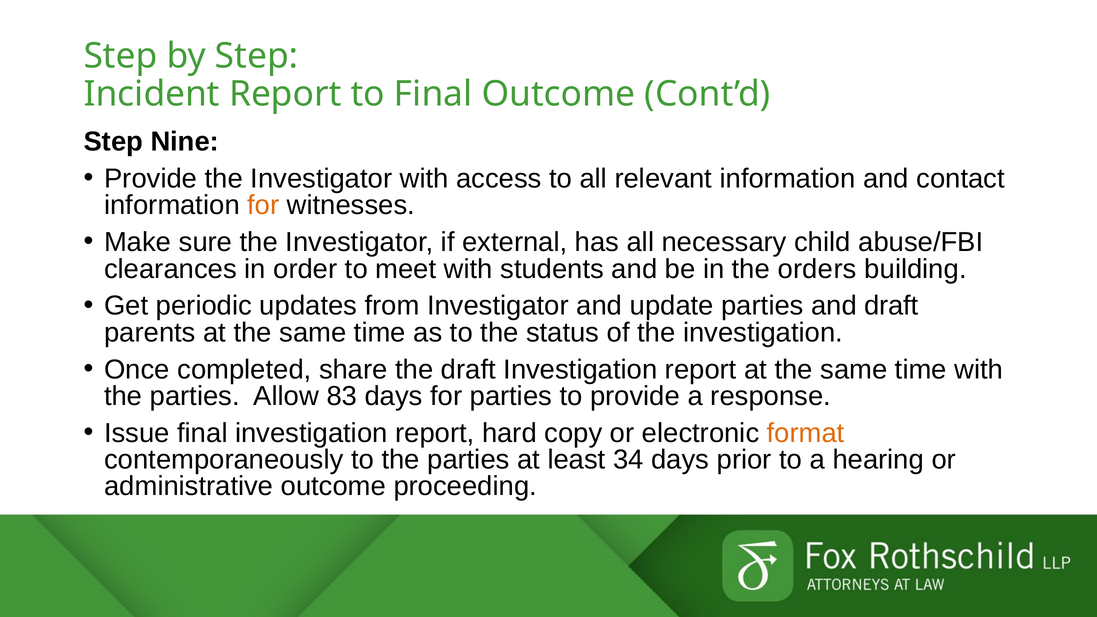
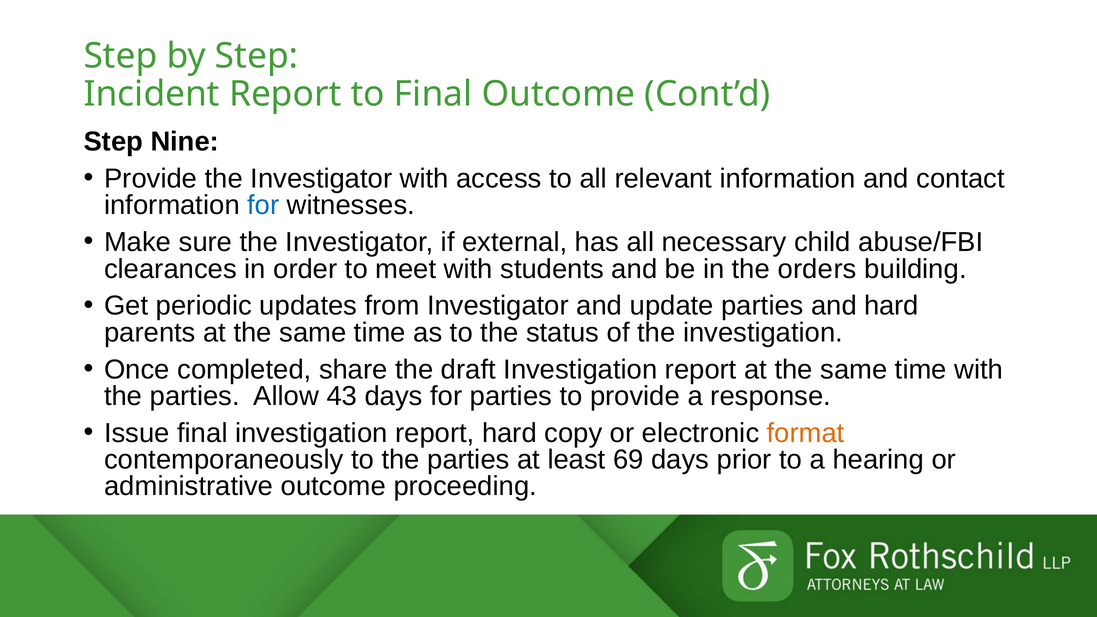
for at (263, 205) colour: orange -> blue
and draft: draft -> hard
83: 83 -> 43
34: 34 -> 69
